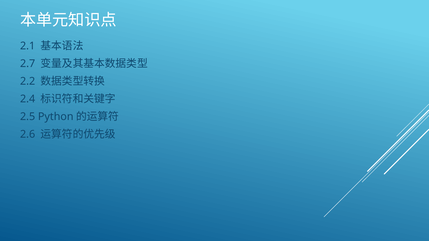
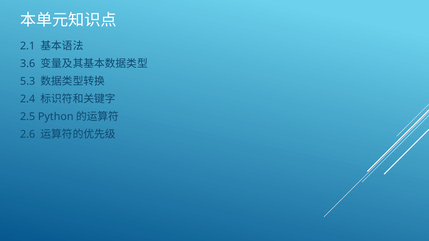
2.7: 2.7 -> 3.6
2.2: 2.2 -> 5.3
